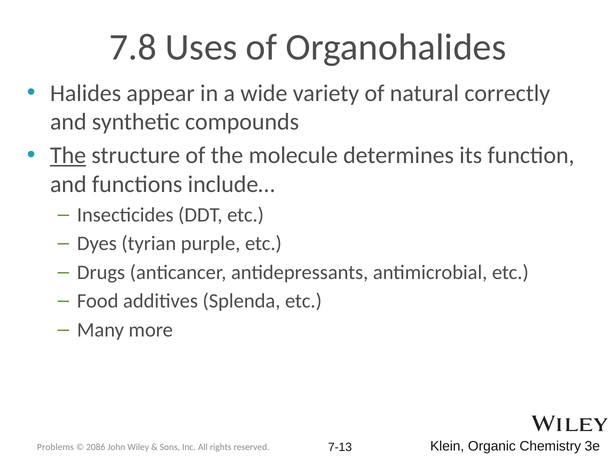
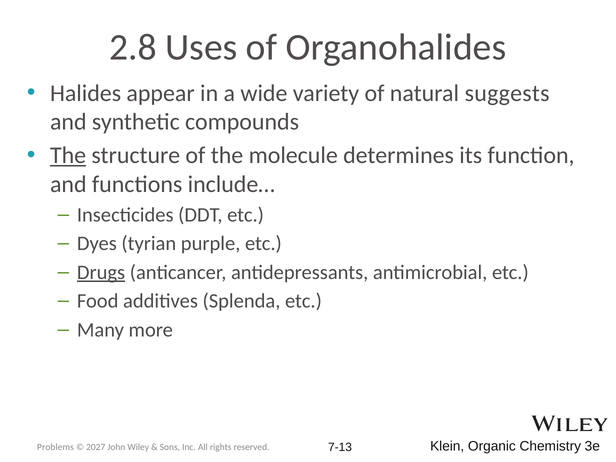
7.8: 7.8 -> 2.8
correctly: correctly -> suggests
Drugs underline: none -> present
2086: 2086 -> 2027
